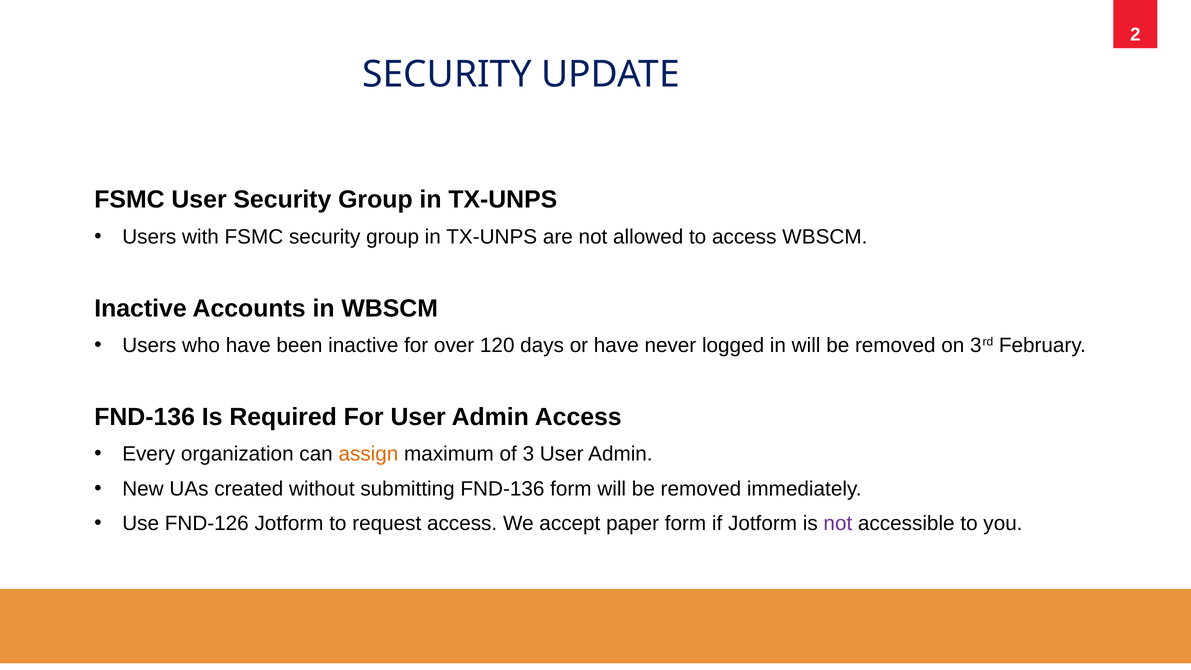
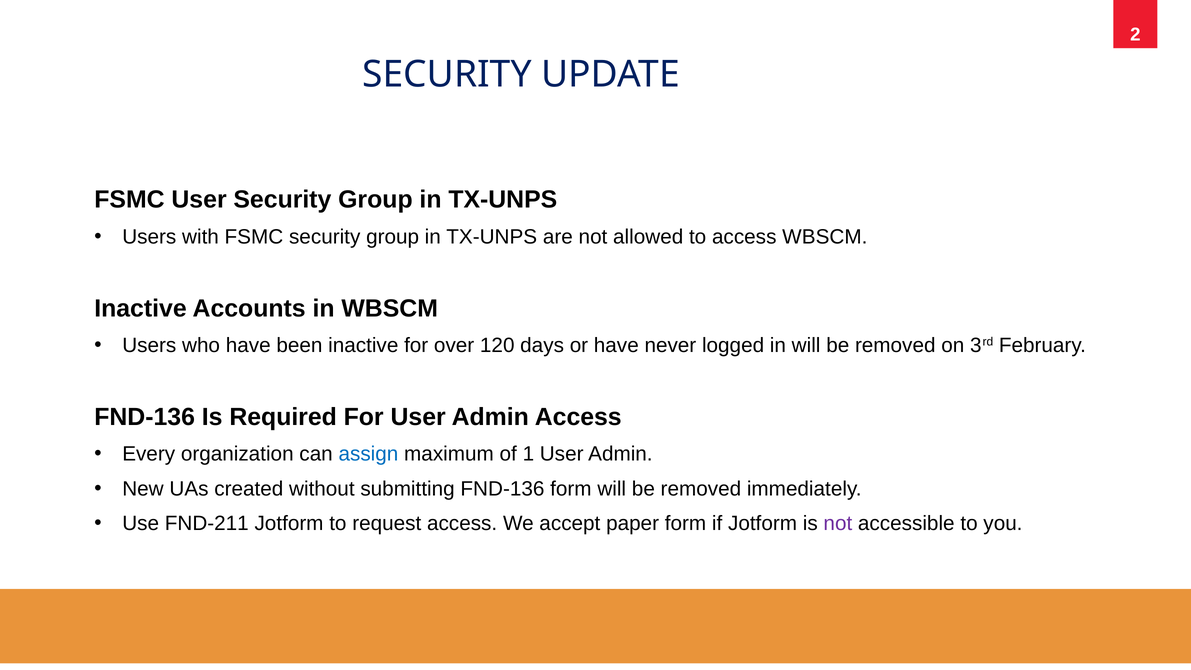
assign colour: orange -> blue
3: 3 -> 1
FND-126: FND-126 -> FND-211
